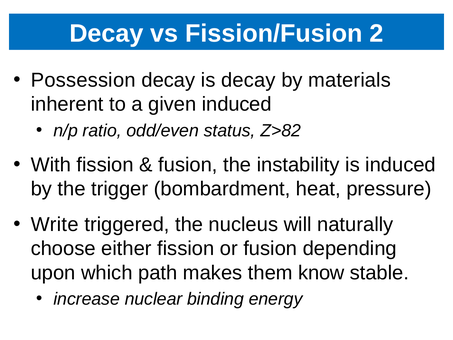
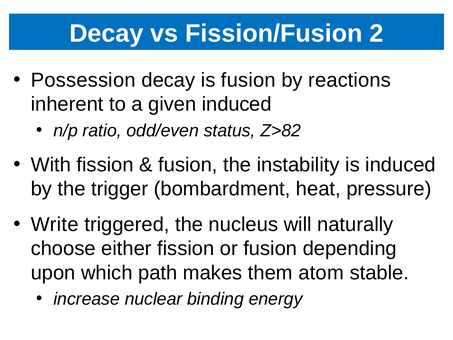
is decay: decay -> fusion
materials: materials -> reactions
know: know -> atom
